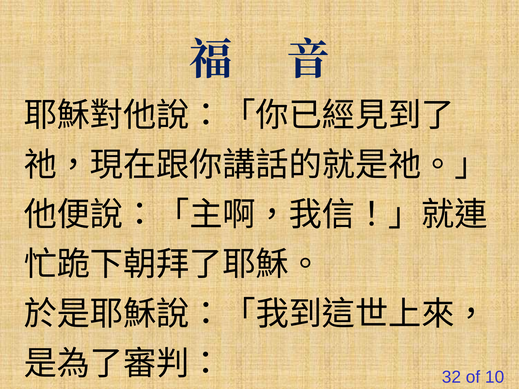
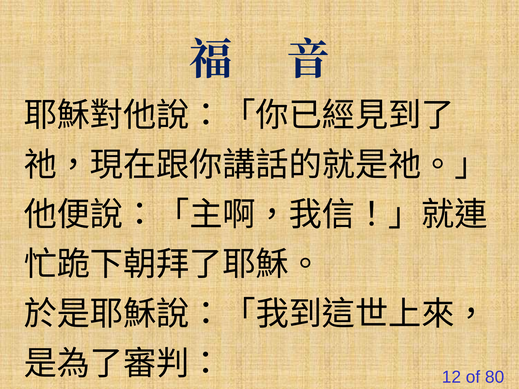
32: 32 -> 12
10: 10 -> 80
